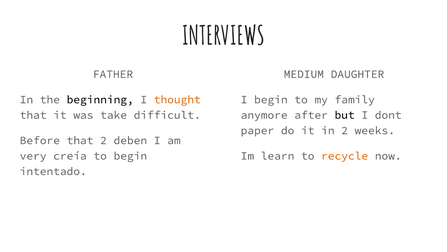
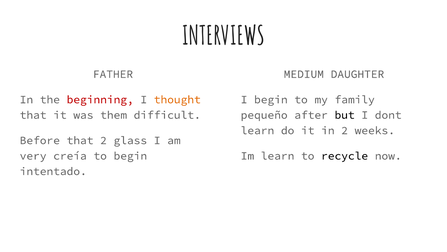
beginning colour: black -> red
take: take -> them
anymore: anymore -> pequeño
paper at (257, 130): paper -> learn
deben: deben -> glass
recycle colour: orange -> black
